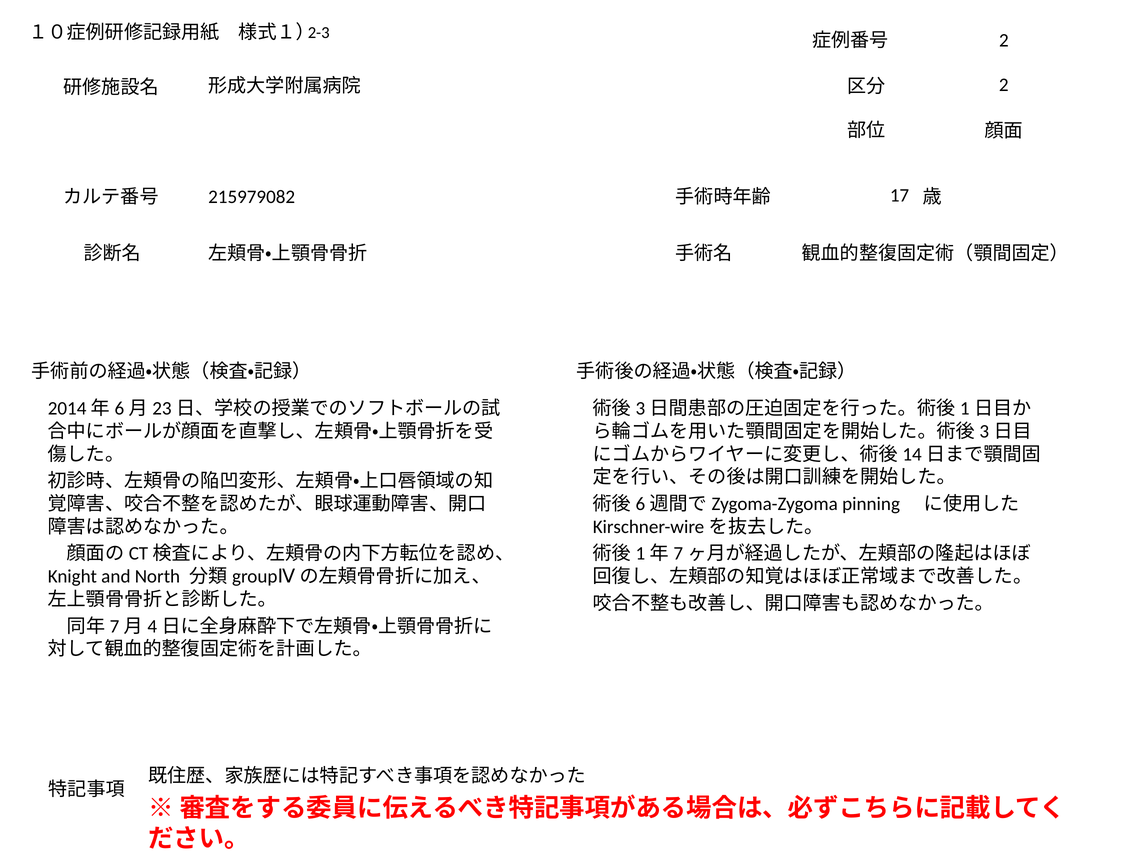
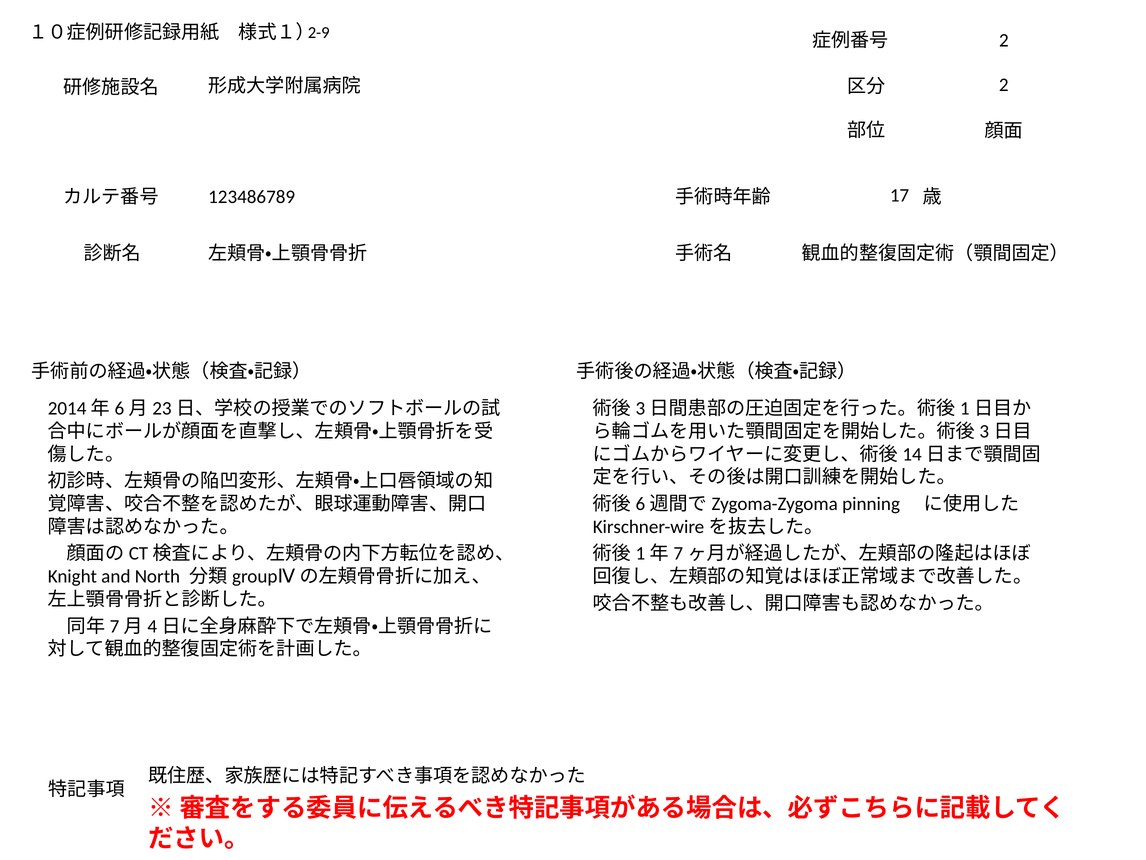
2-3: 2-3 -> 2-9
215979082: 215979082 -> 123486789
